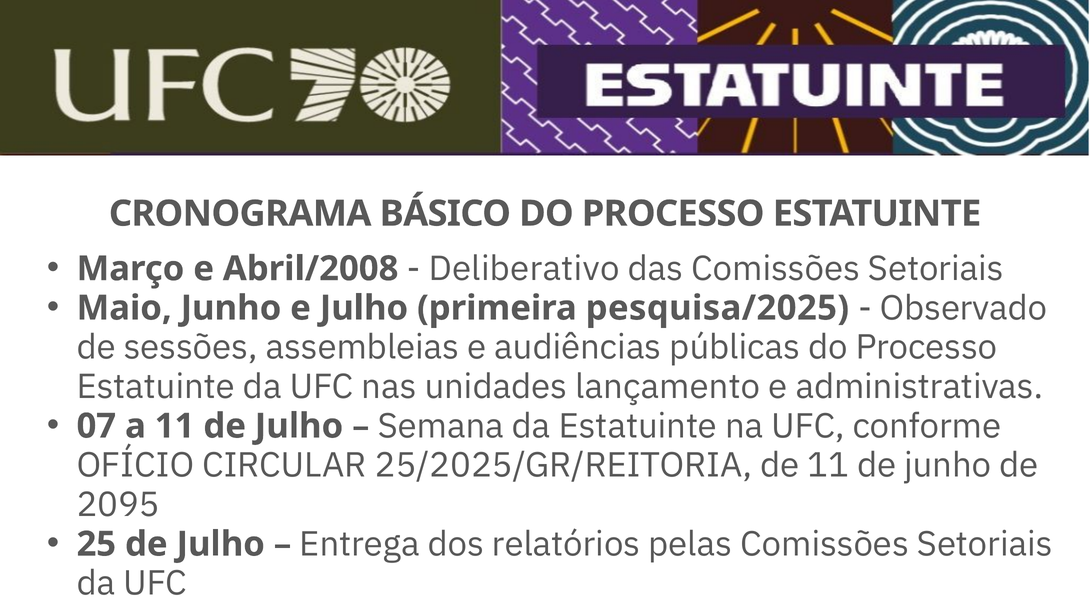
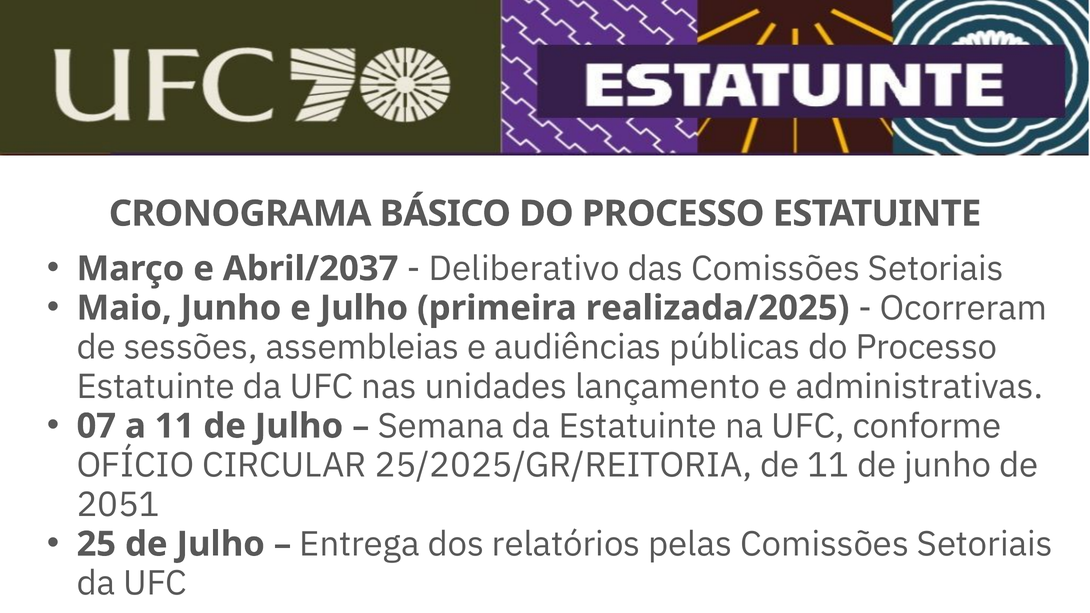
Abril/2008: Abril/2008 -> Abril/2037
pesquisa/2025: pesquisa/2025 -> realizada/2025
Observado: Observado -> Ocorreram
2095: 2095 -> 2051
